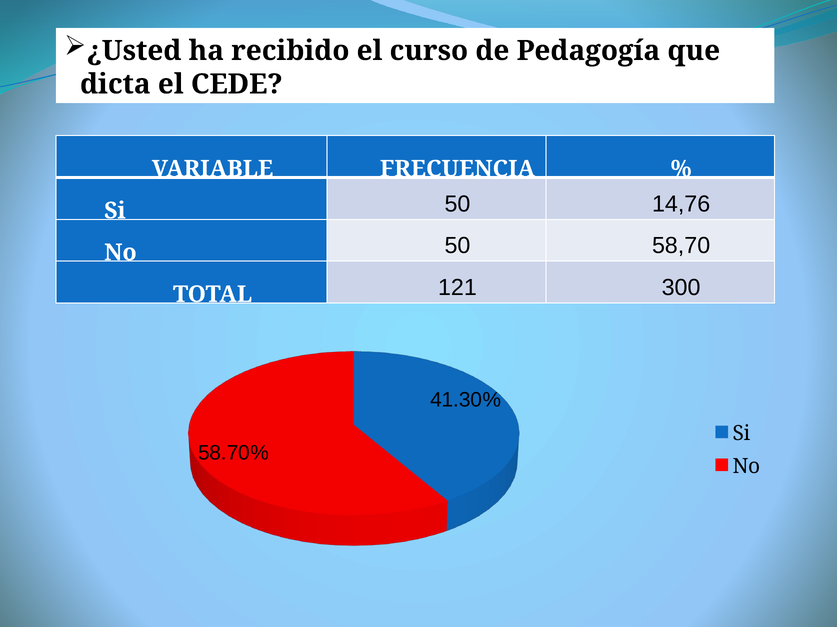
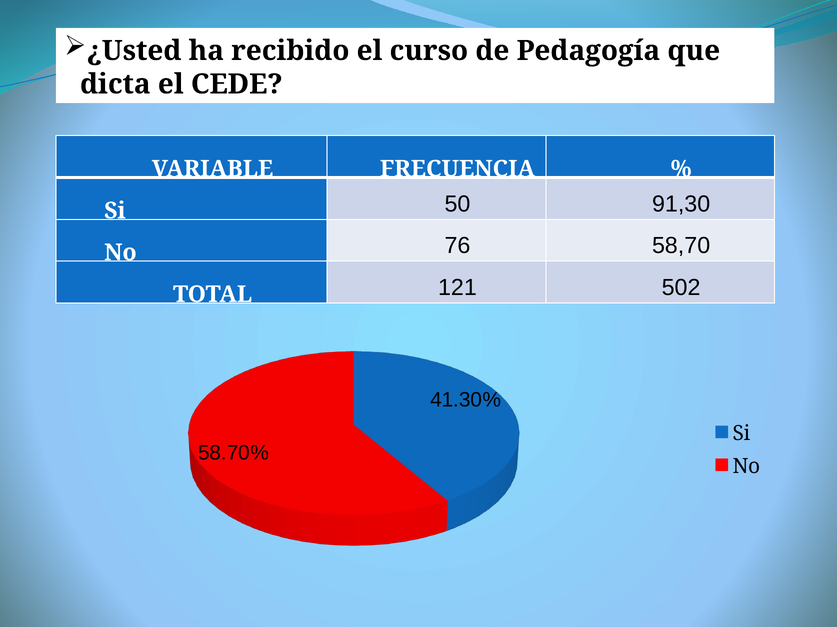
14,76: 14,76 -> 91,30
50 at (458, 246): 50 -> 76
300: 300 -> 502
